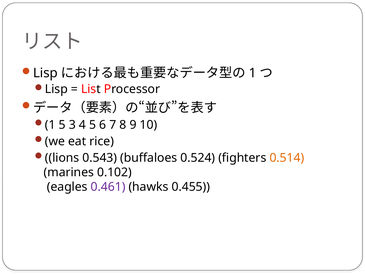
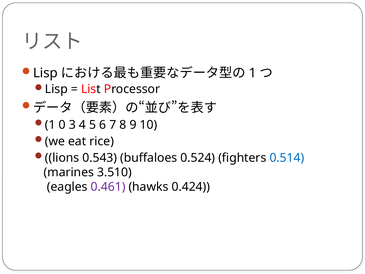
1 5: 5 -> 0
0.514 colour: orange -> blue
0.102: 0.102 -> 3.510
0.455: 0.455 -> 0.424
